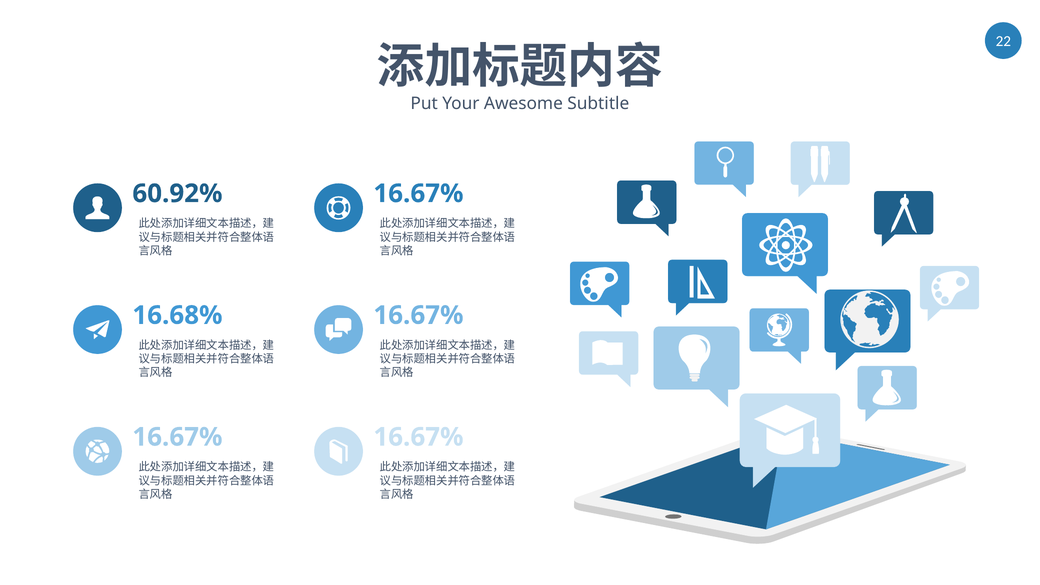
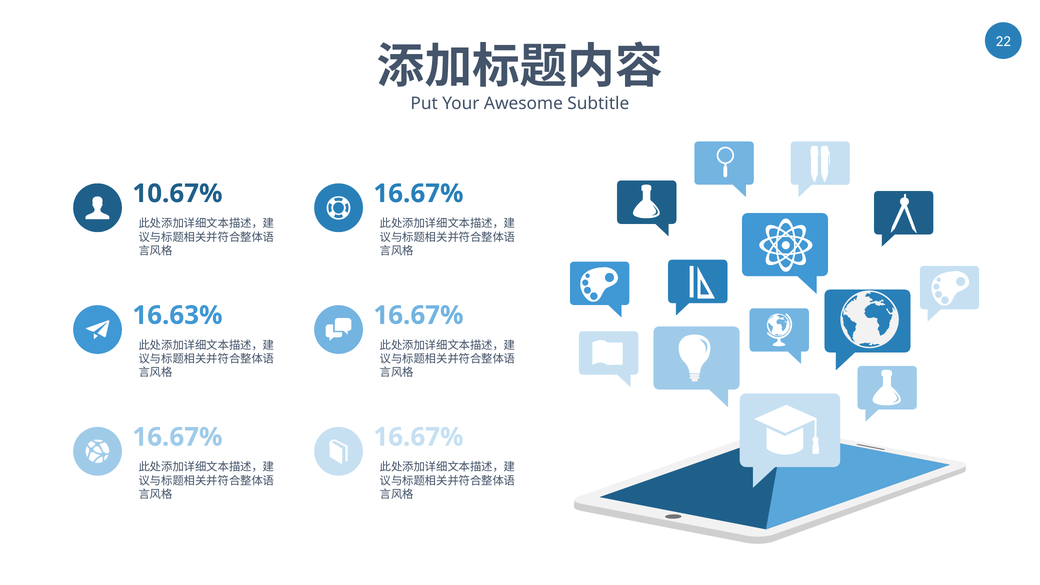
60.92%: 60.92% -> 10.67%
16.68%: 16.68% -> 16.63%
